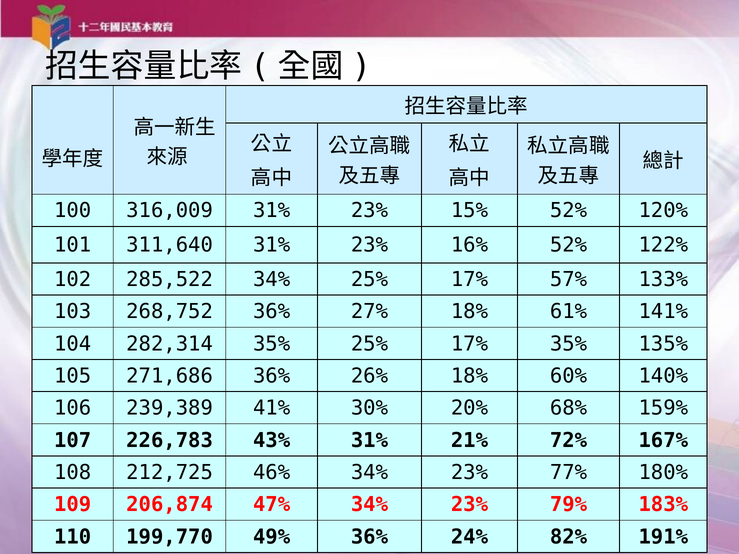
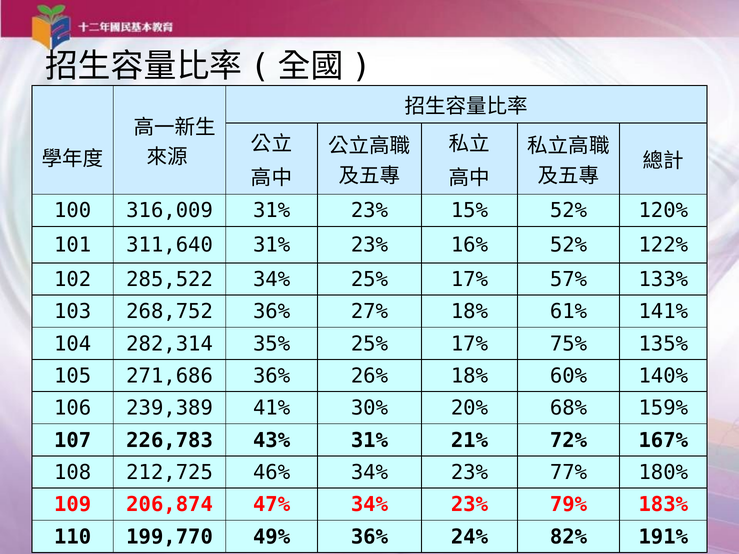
17% 35%: 35% -> 75%
